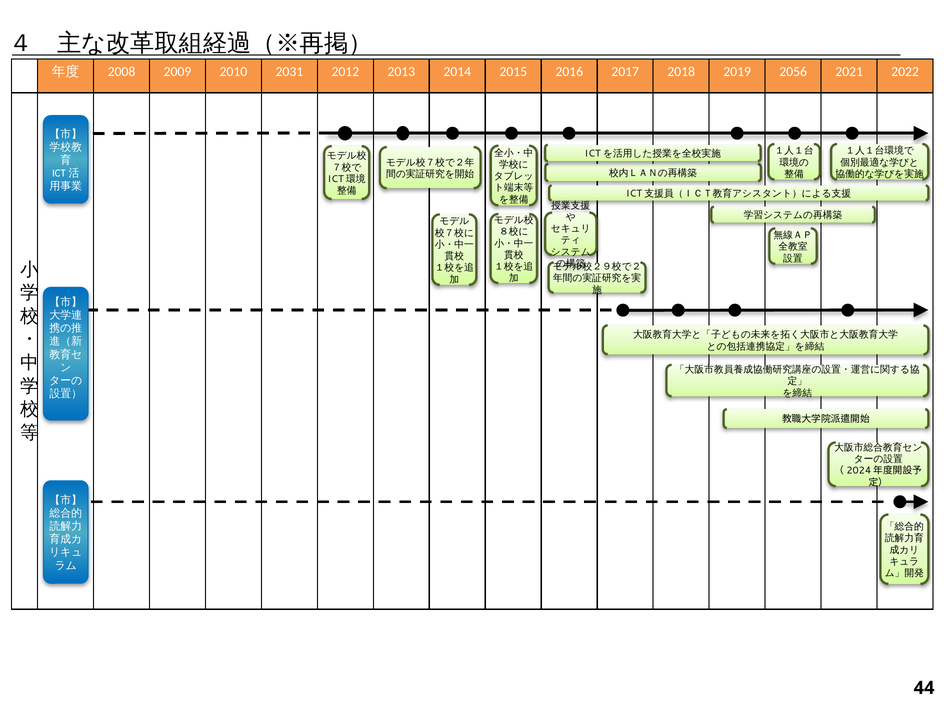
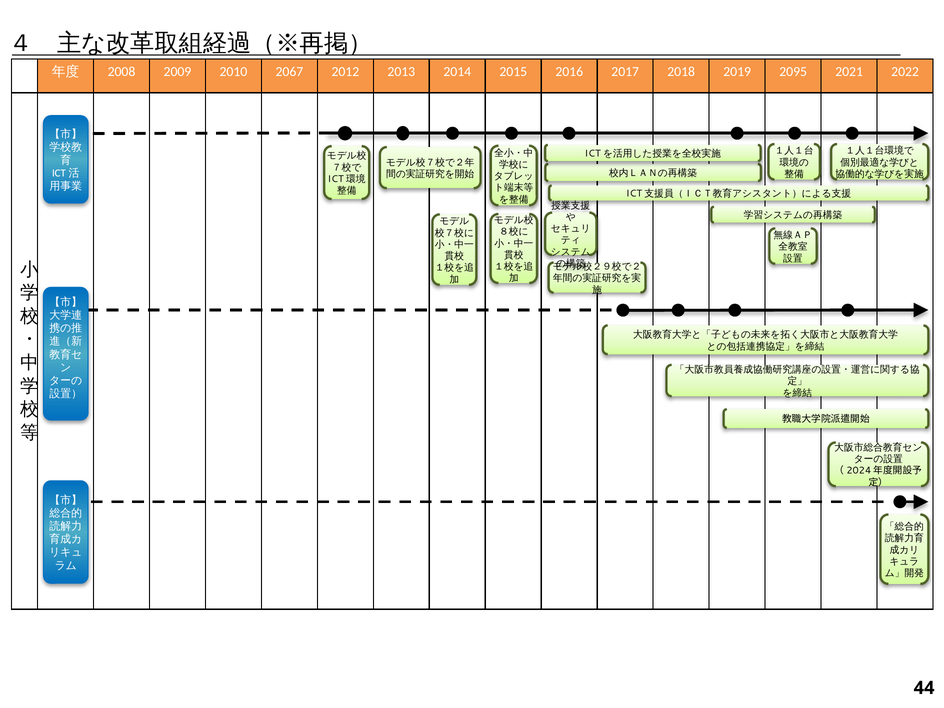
2031: 2031 -> 2067
2056: 2056 -> 2095
